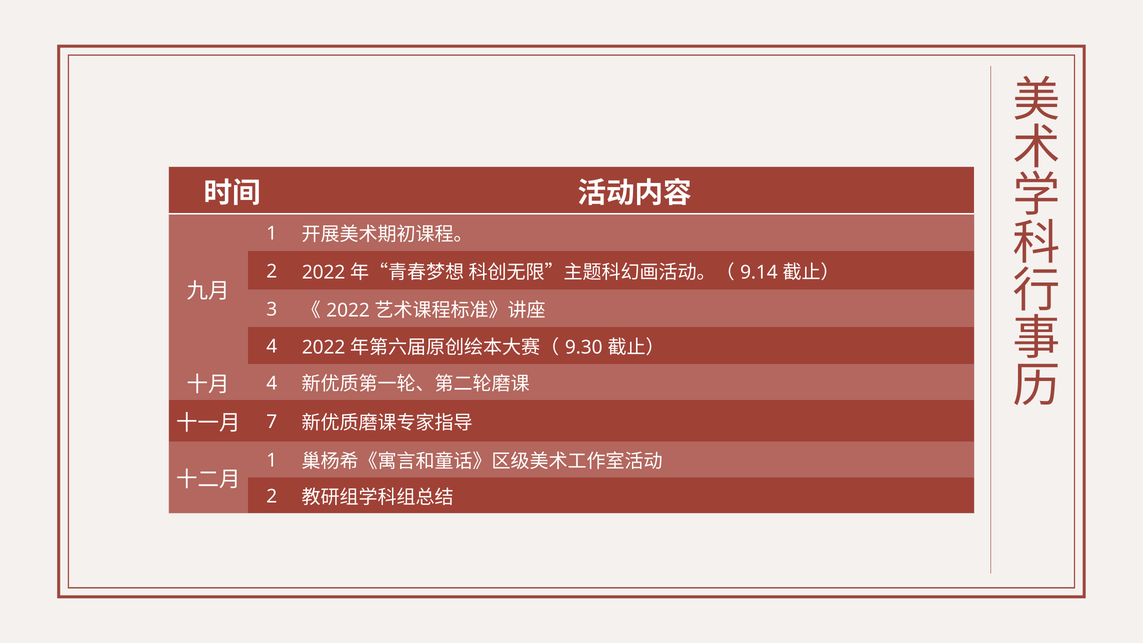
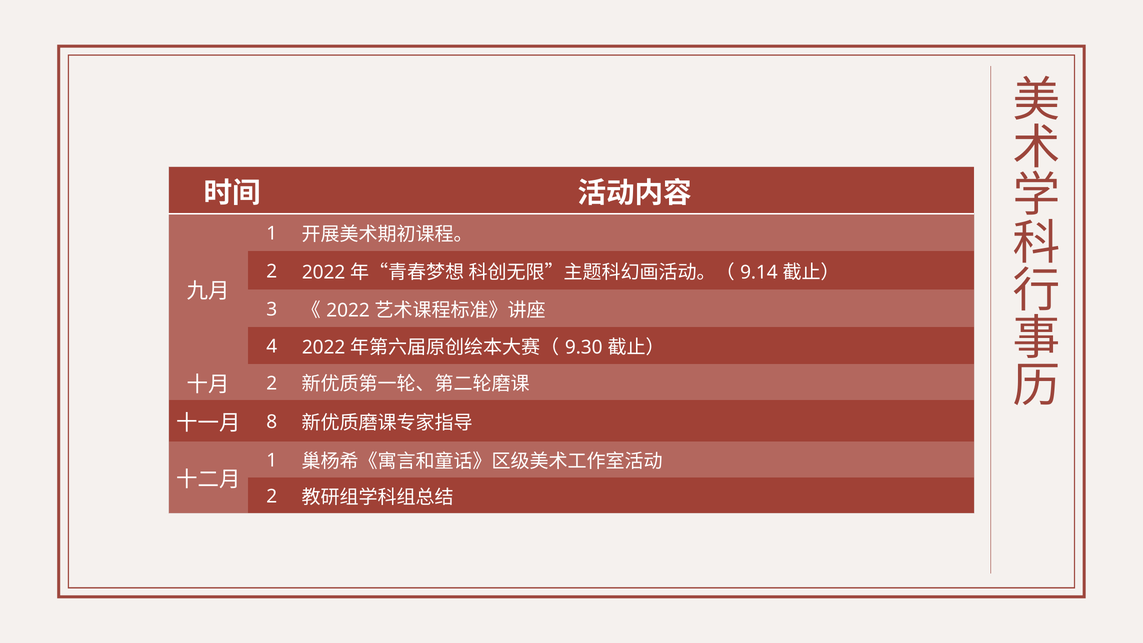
4 at (272, 383): 4 -> 2
7: 7 -> 8
